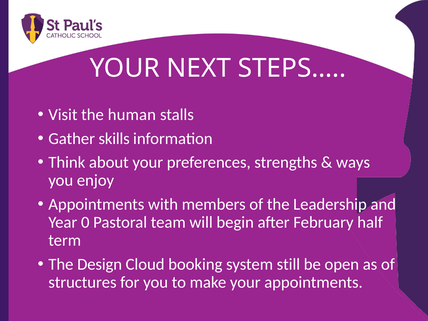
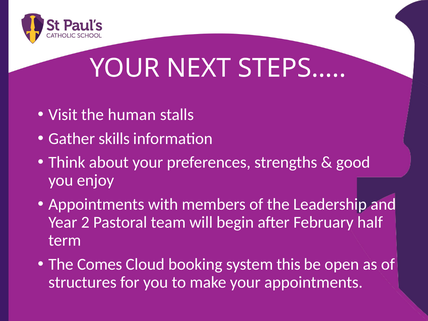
ways: ways -> good
0: 0 -> 2
Design: Design -> Comes
still: still -> this
